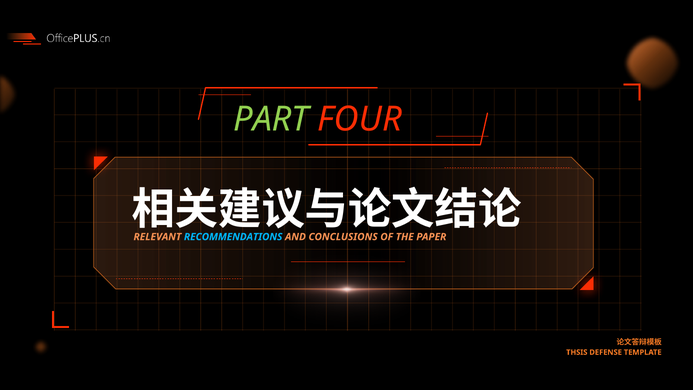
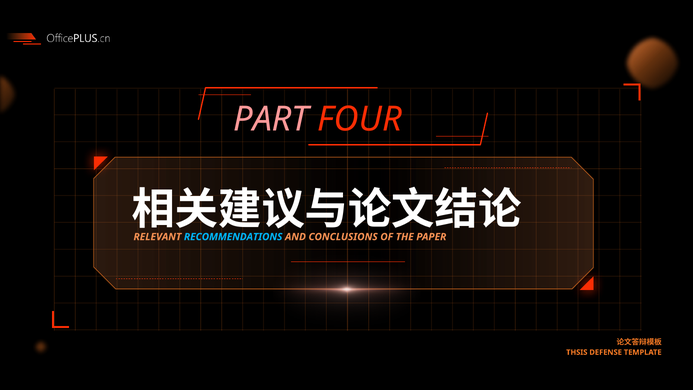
PART colour: light green -> pink
